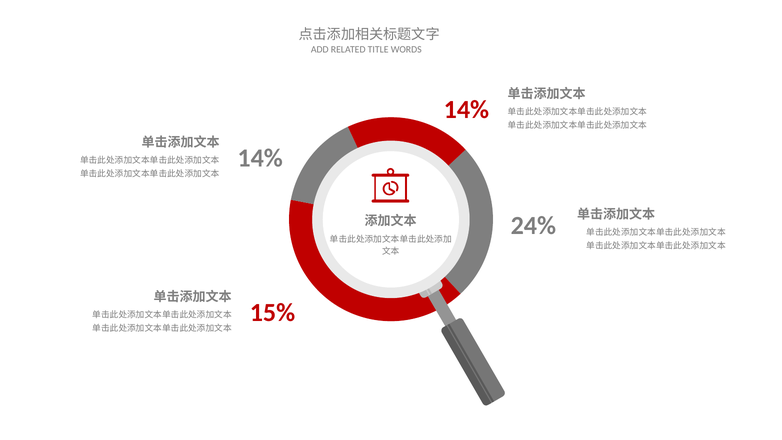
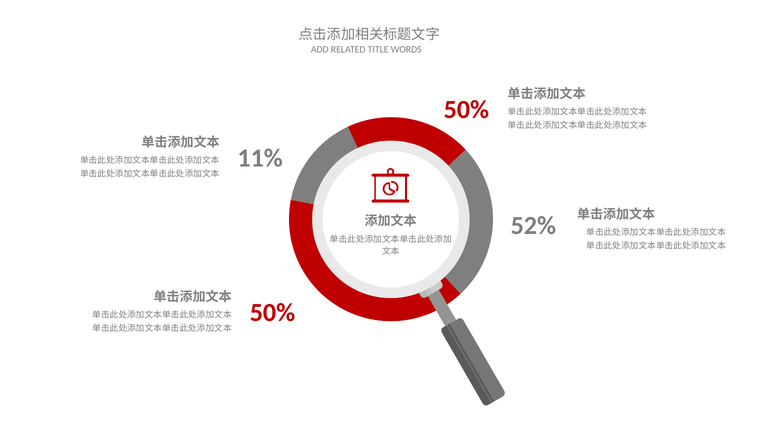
14% at (466, 110): 14% -> 50%
14% at (260, 158): 14% -> 11%
24%: 24% -> 52%
15% at (272, 313): 15% -> 50%
